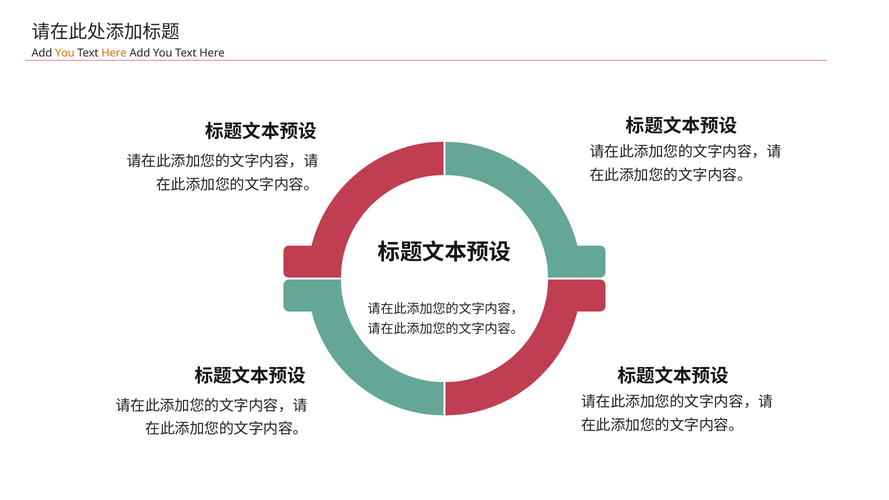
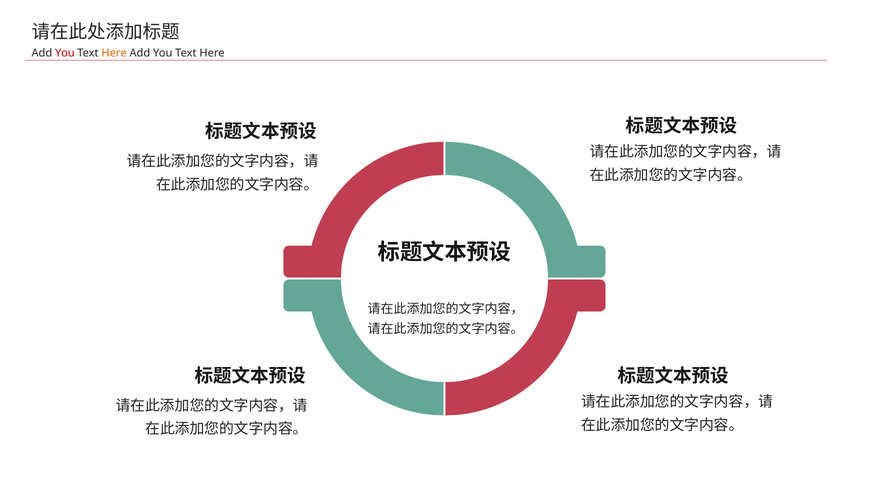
You at (65, 53) colour: orange -> red
